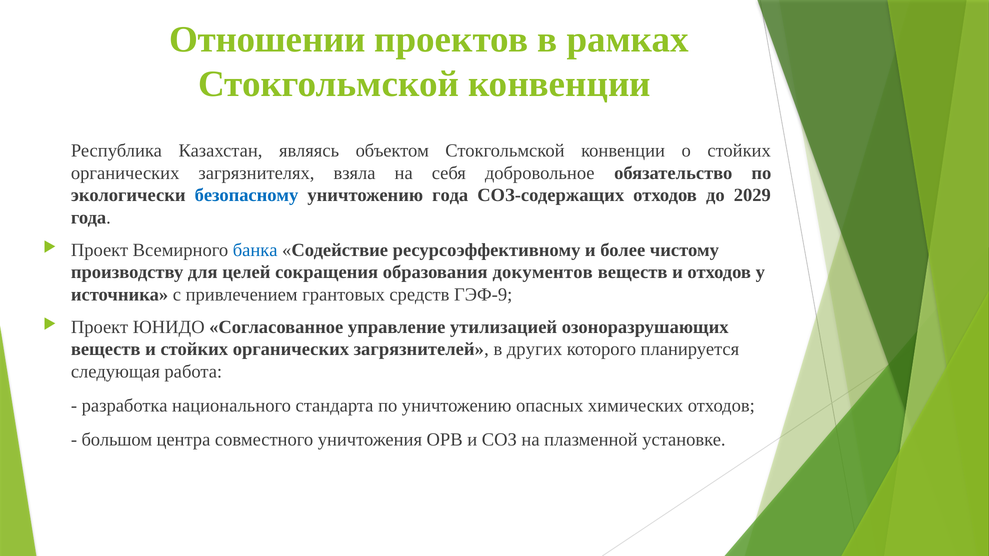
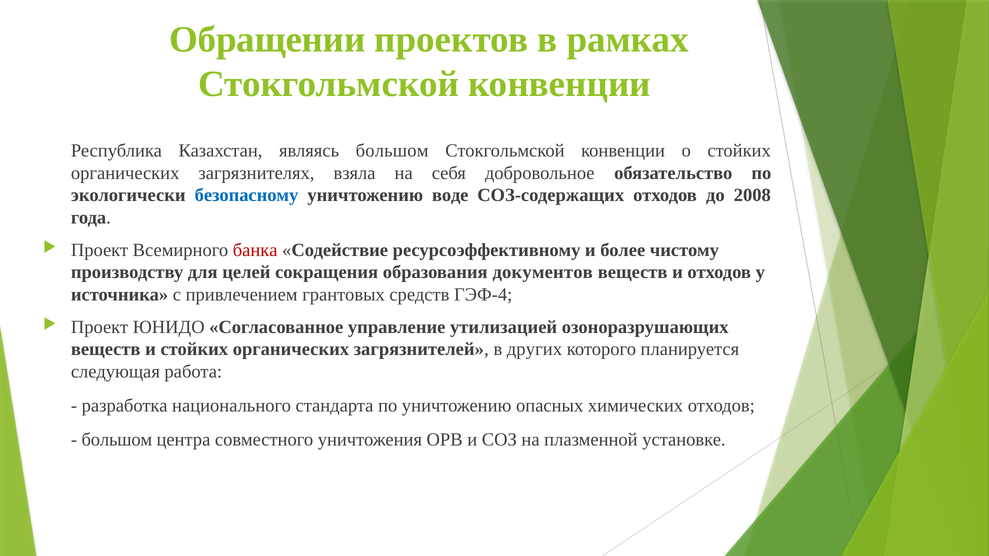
Отношении: Отношении -> Обращении
являясь объектом: объектом -> большом
уничтожению года: года -> воде
2029: 2029 -> 2008
банка colour: blue -> red
ГЭФ-9: ГЭФ-9 -> ГЭФ-4
